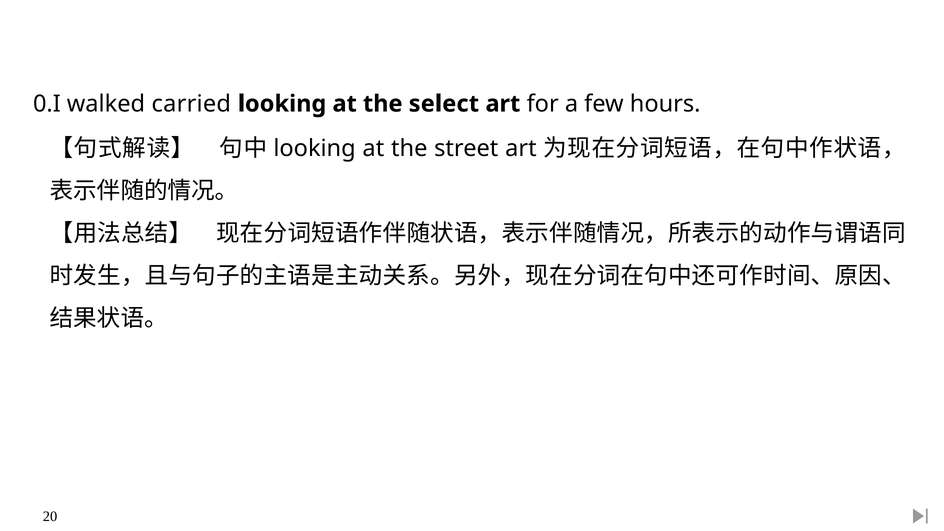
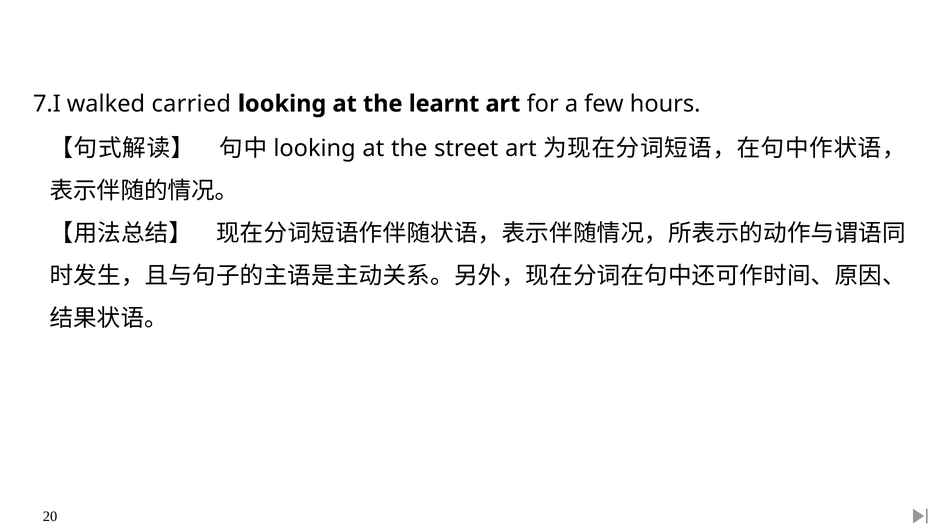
0.I: 0.I -> 7.I
select: select -> learnt
